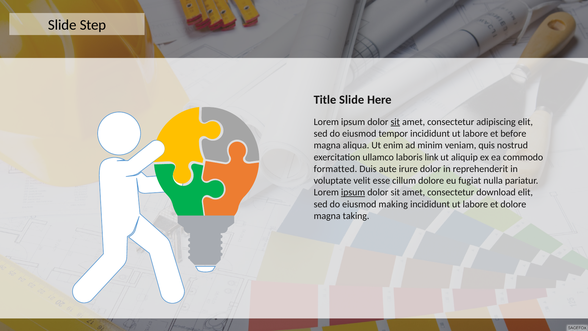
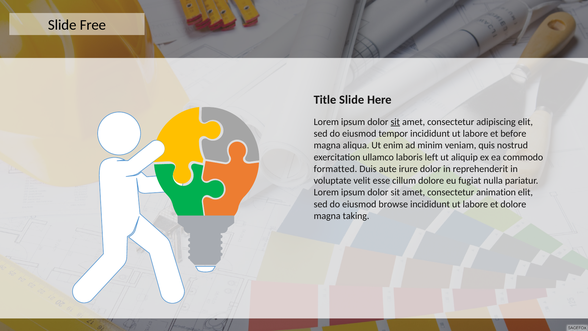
Step: Step -> Free
link: link -> left
ipsum at (353, 192) underline: present -> none
download: download -> animation
making: making -> browse
